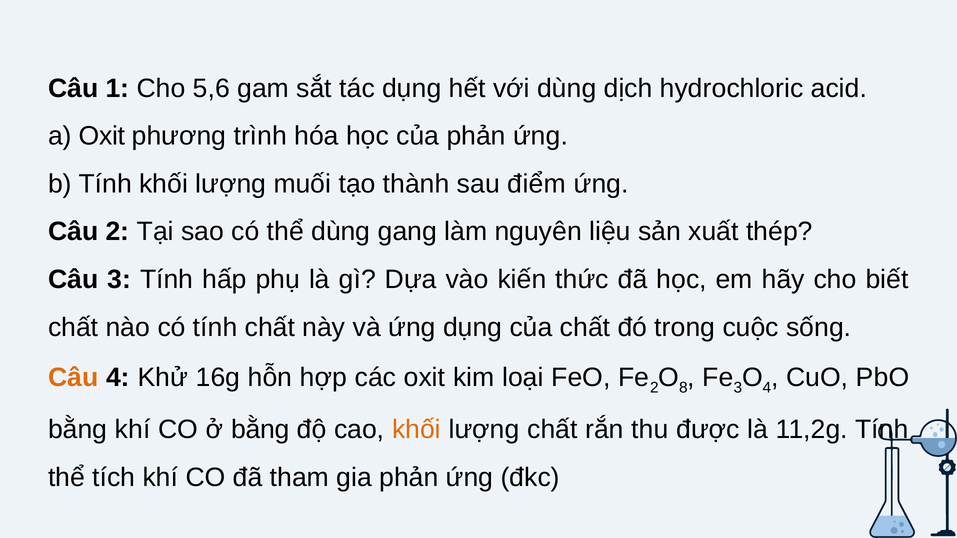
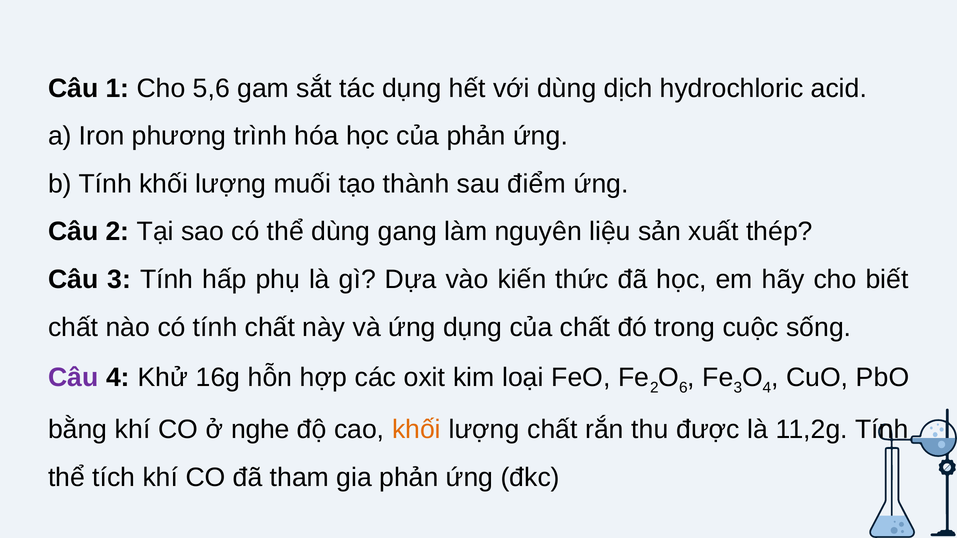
a Oxit: Oxit -> Iron
Câu at (73, 378) colour: orange -> purple
8: 8 -> 6
ở bằng: bằng -> nghe
